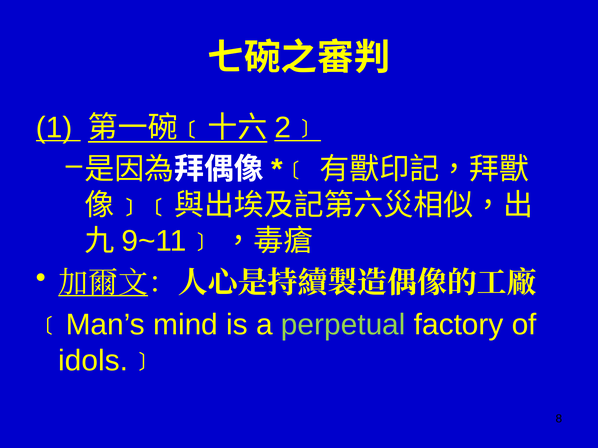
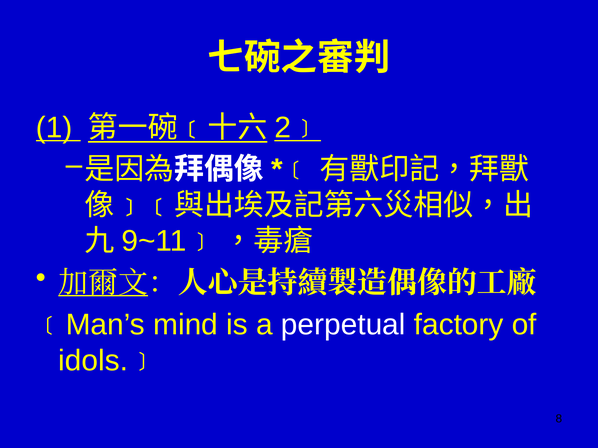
perpetual colour: light green -> white
